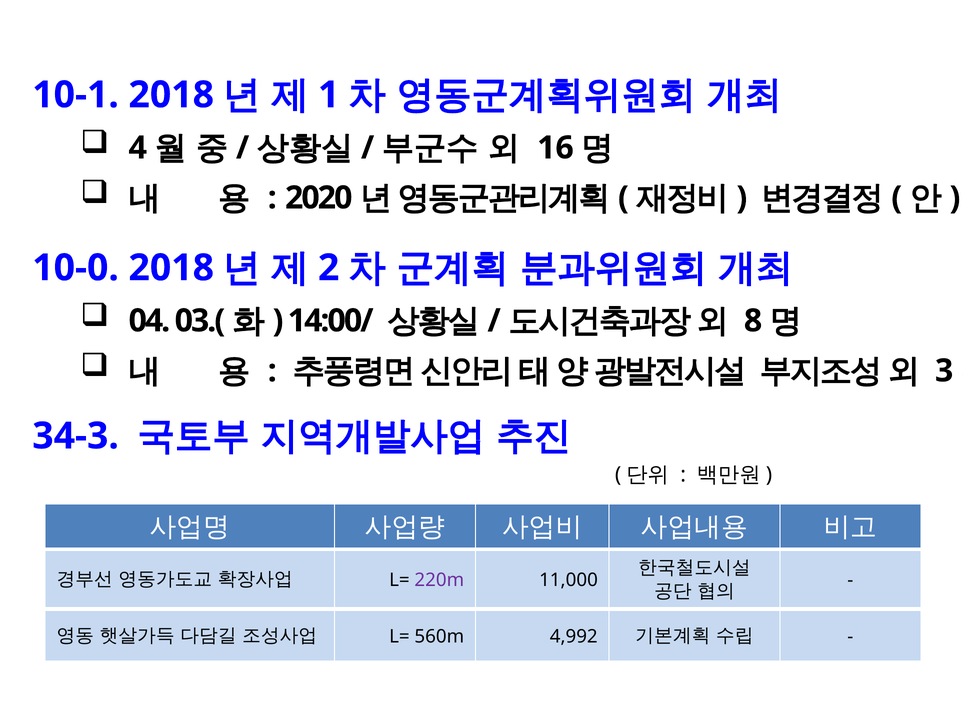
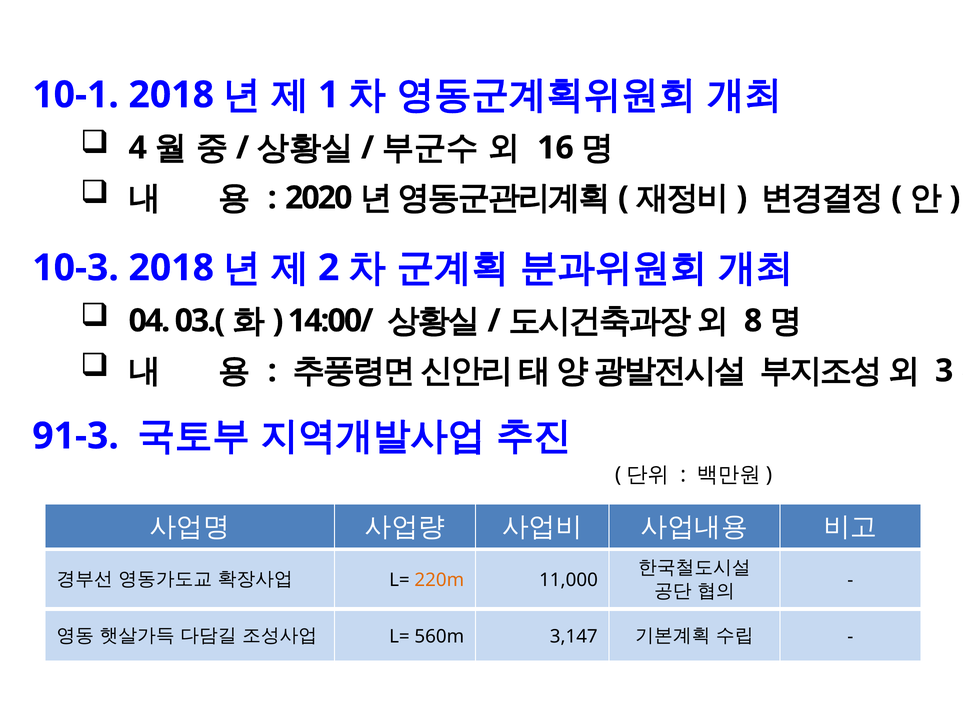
10-0: 10-0 -> 10-3
34-3: 34-3 -> 91-3
220m colour: purple -> orange
4,992: 4,992 -> 3,147
